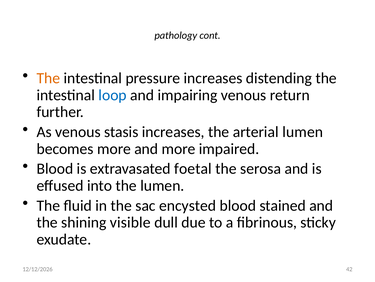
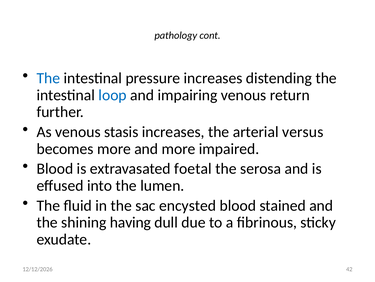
The at (48, 78) colour: orange -> blue
arterial lumen: lumen -> versus
visible: visible -> having
